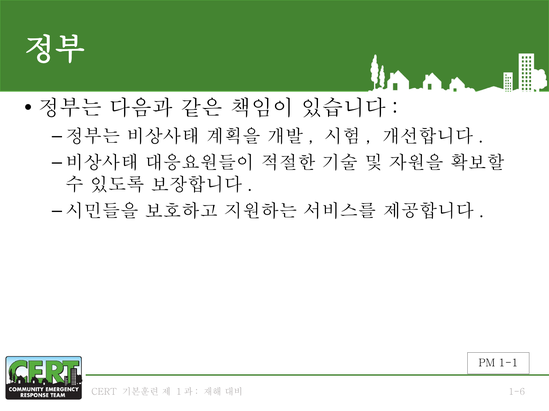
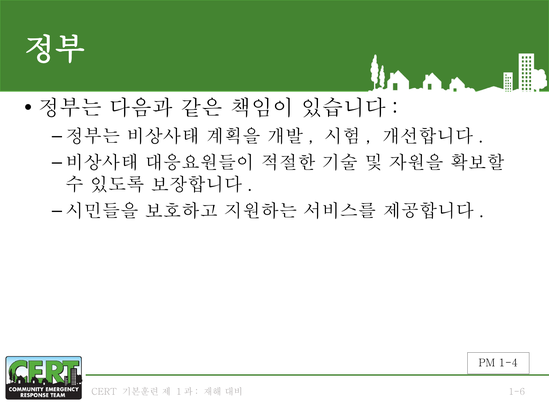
1-1: 1-1 -> 1-4
